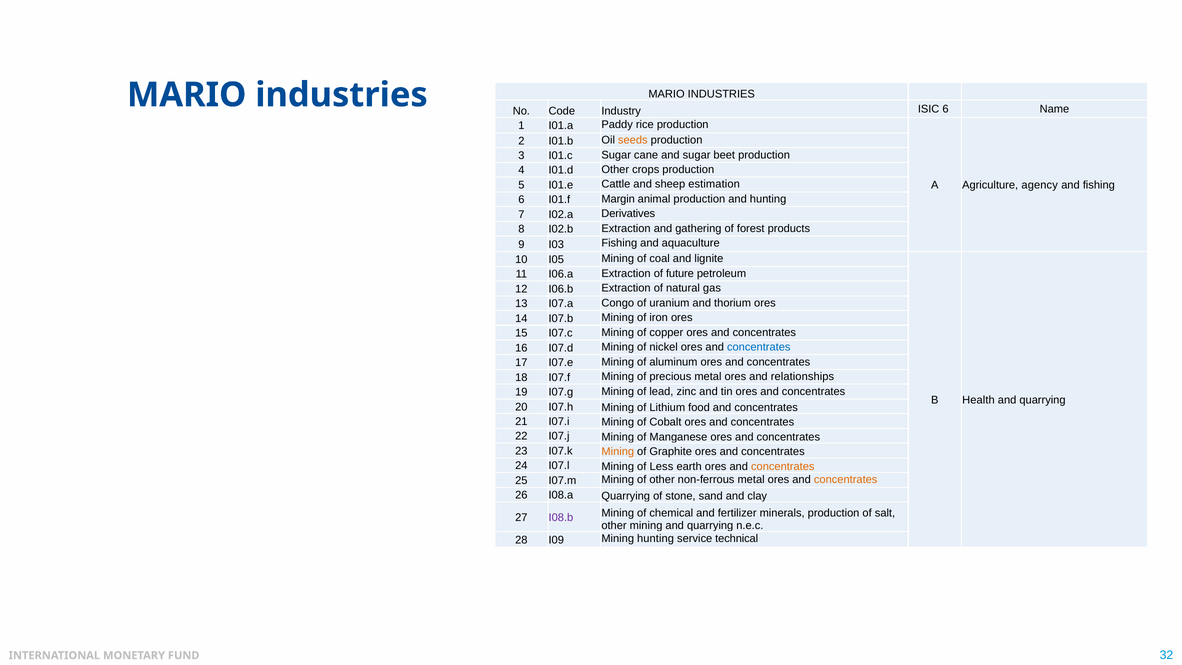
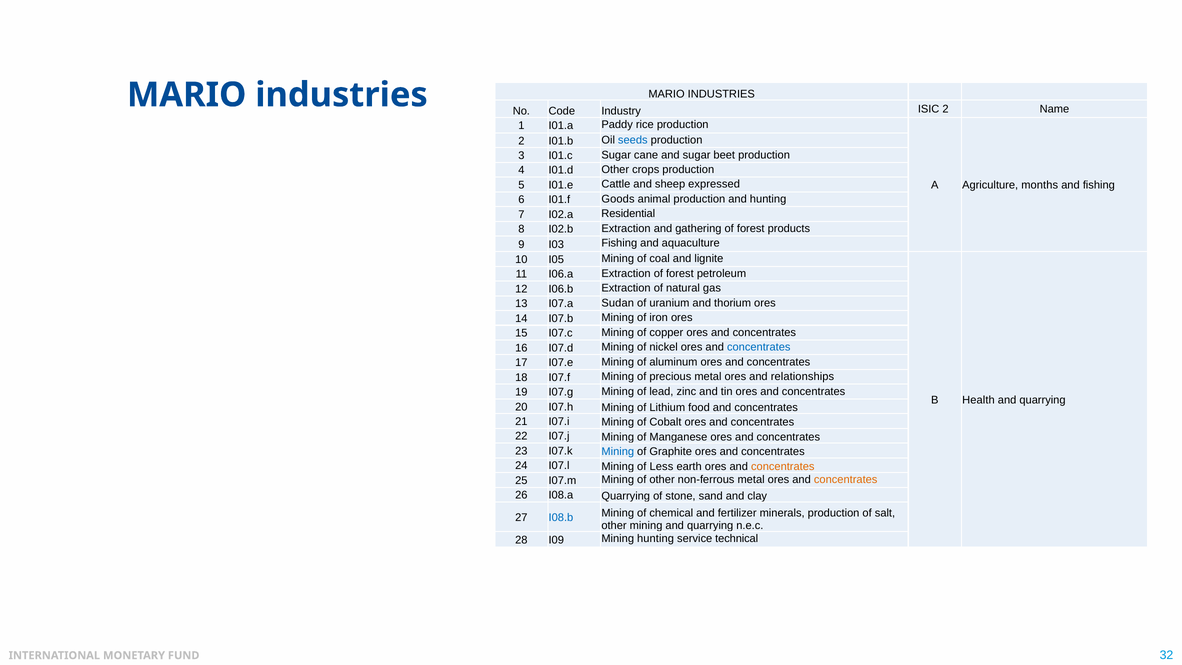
ISIC 6: 6 -> 2
seeds colour: orange -> blue
estimation: estimation -> expressed
agency: agency -> months
Margin: Margin -> Goods
Derivatives: Derivatives -> Residential
Extraction of future: future -> forest
Congo: Congo -> Sudan
Mining at (618, 452) colour: orange -> blue
I08.b colour: purple -> blue
